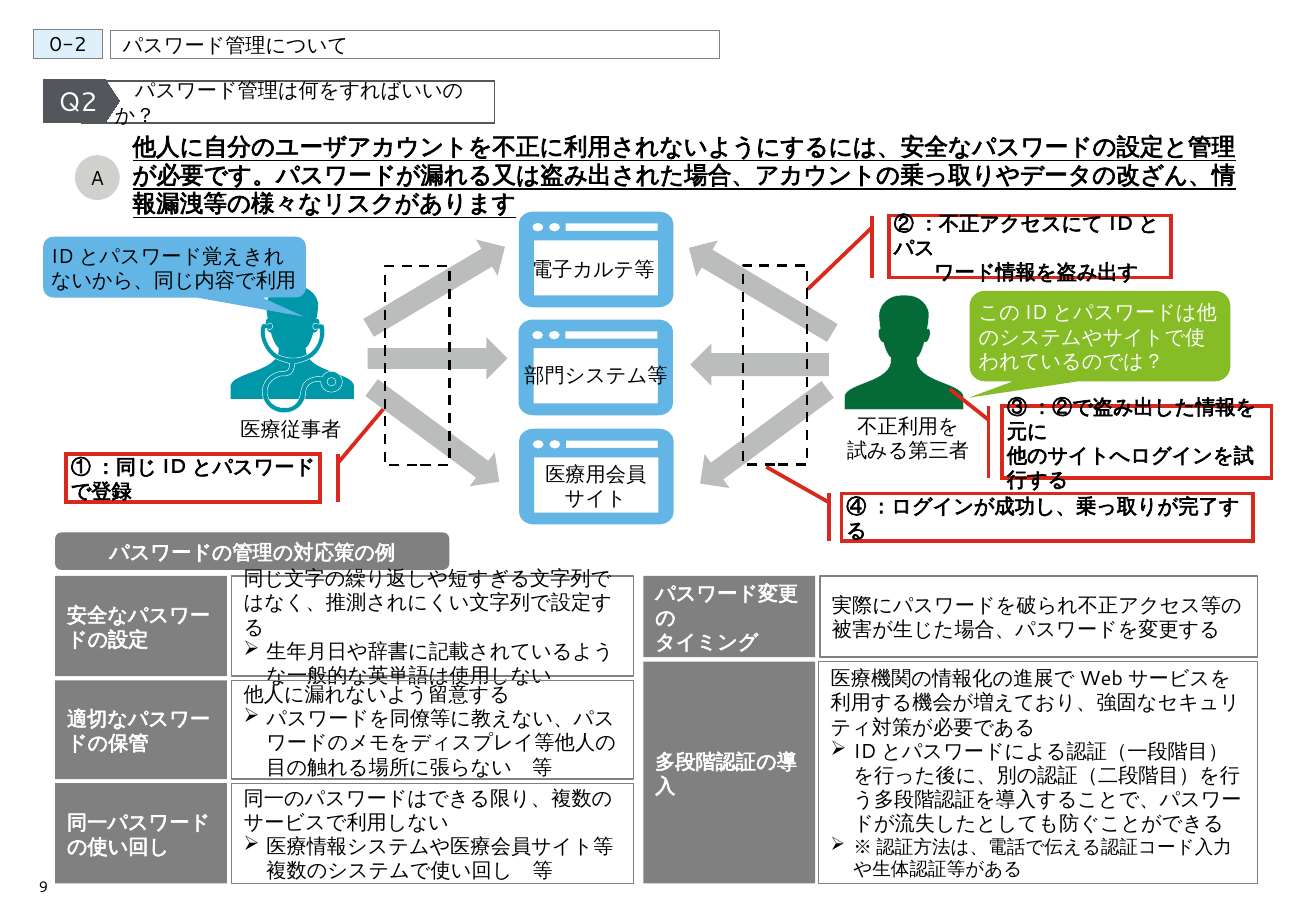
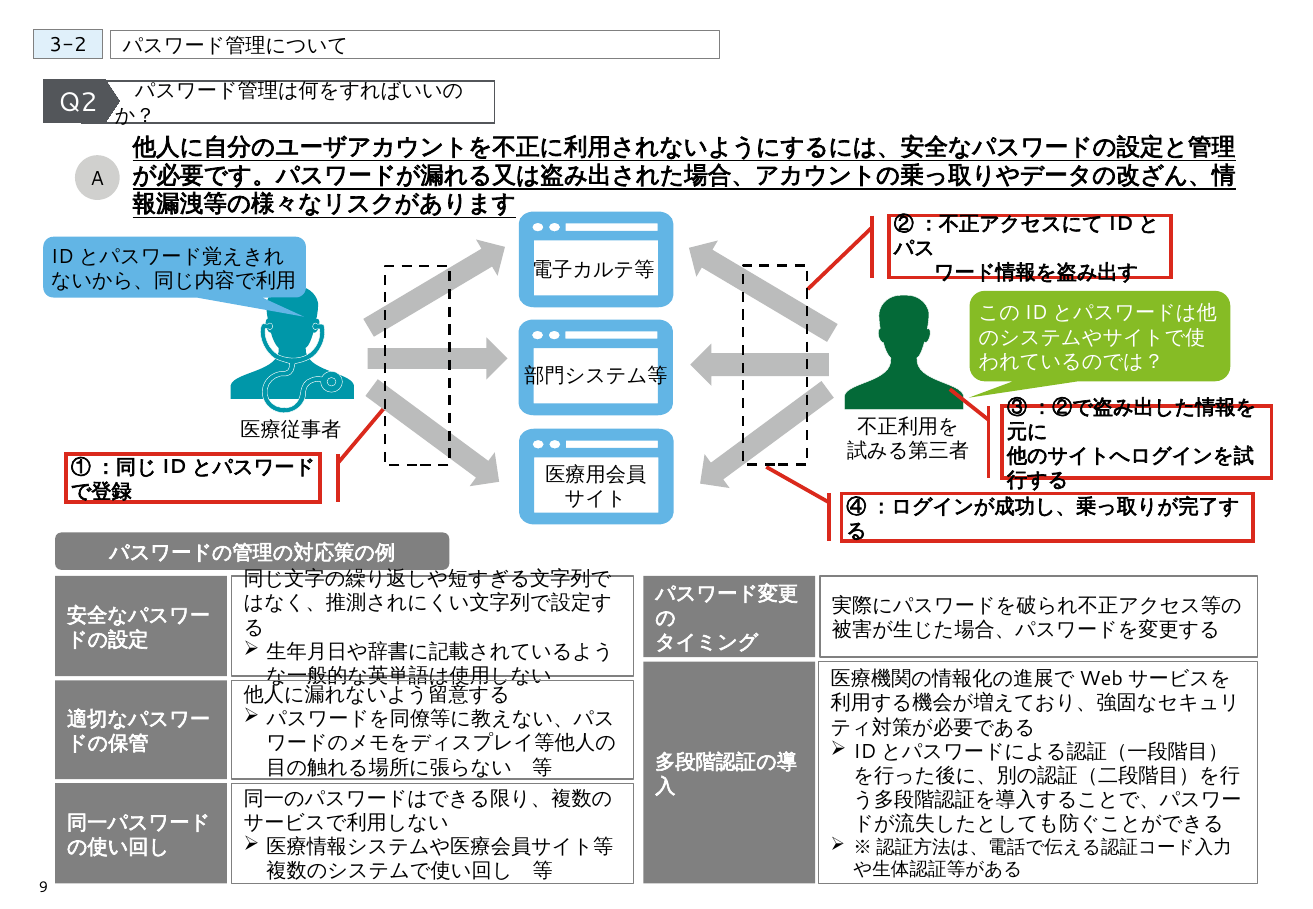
0-2: 0-2 -> 3-2
